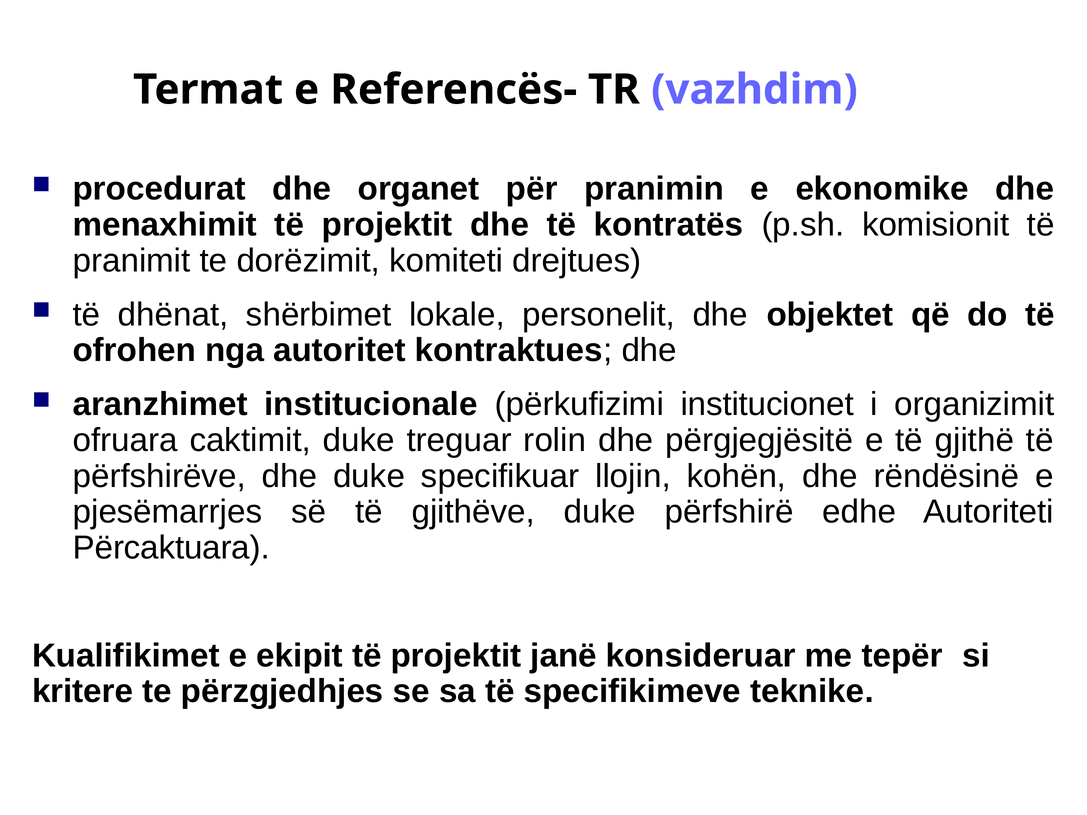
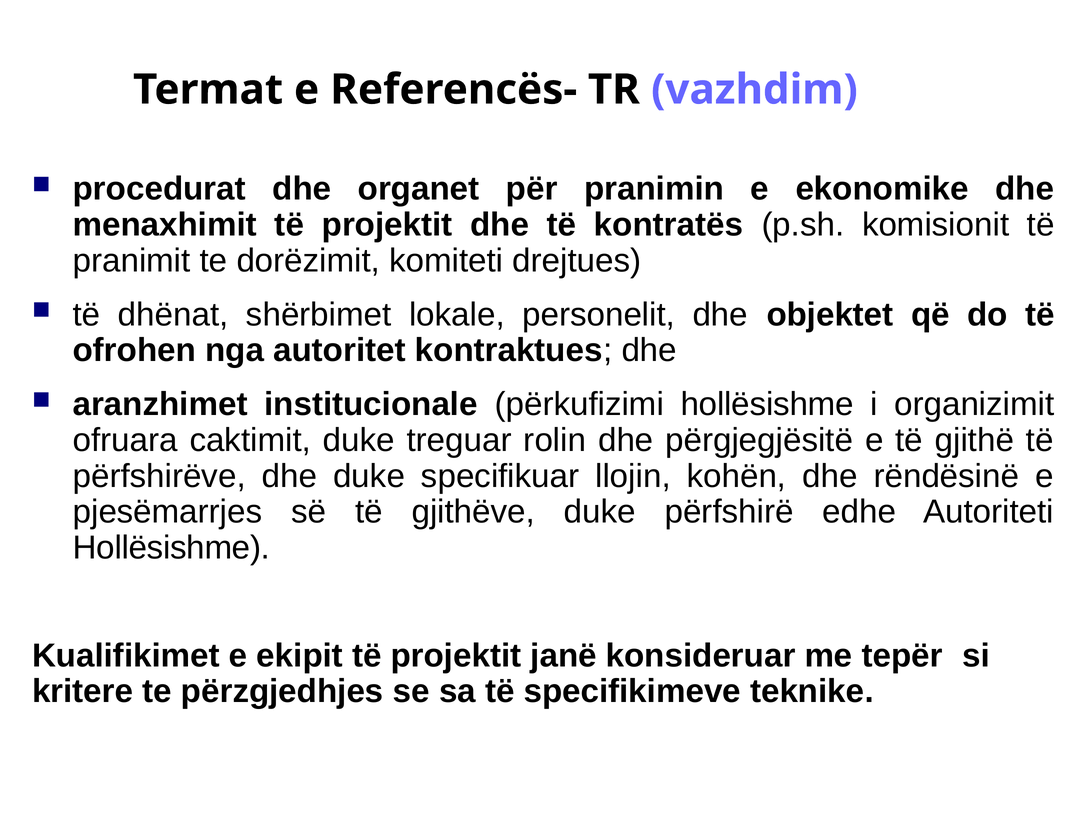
përkufizimi institucionet: institucionet -> hollësishme
Përcaktuara at (171, 548): Përcaktuara -> Hollësishme
